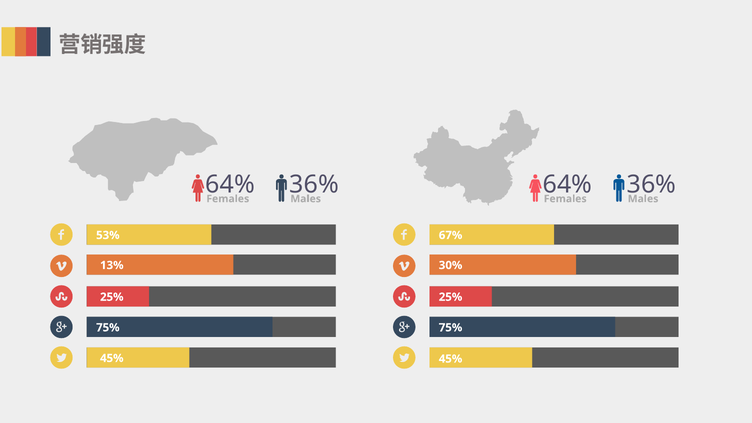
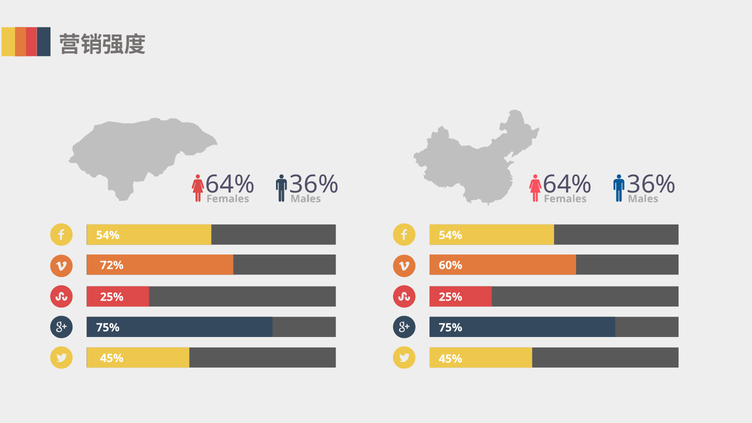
53% at (108, 235): 53% -> 54%
67% at (451, 235): 67% -> 54%
13%: 13% -> 72%
30%: 30% -> 60%
